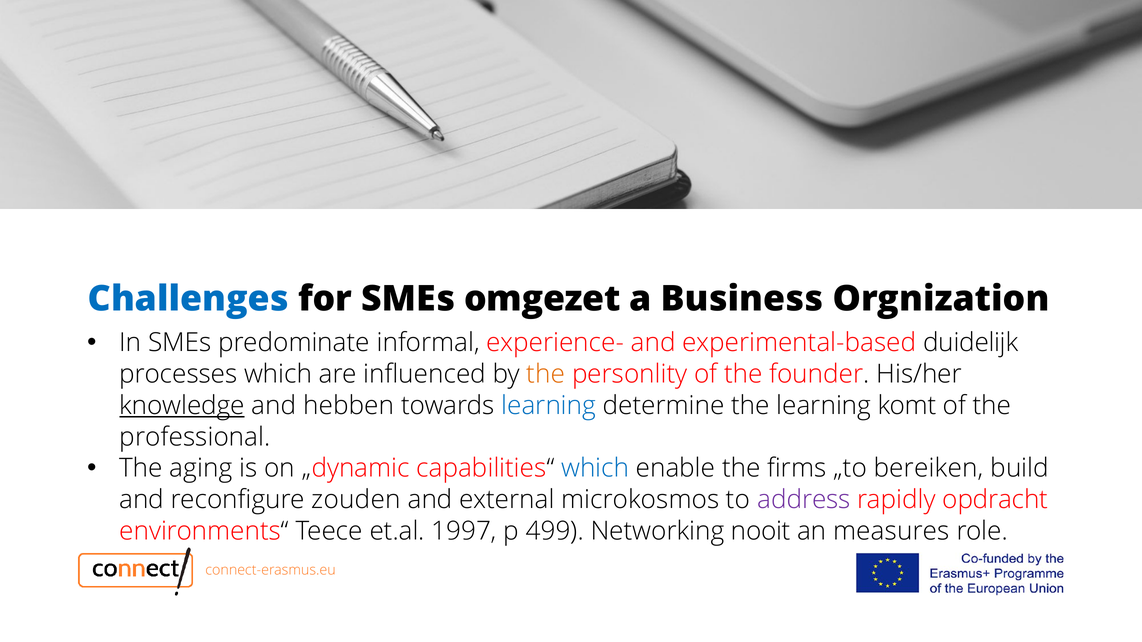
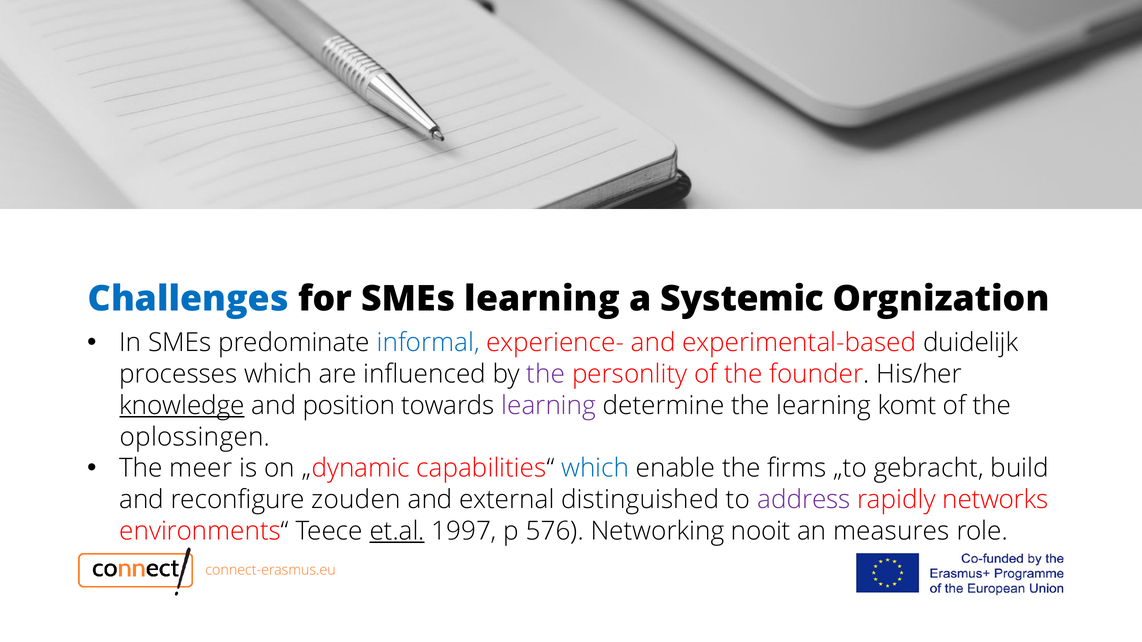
SMEs omgezet: omgezet -> learning
Business: Business -> Systemic
informal colour: black -> blue
the at (546, 374) colour: orange -> purple
hebben: hebben -> position
learning at (549, 406) colour: blue -> purple
professional: professional -> oplossingen
aging: aging -> meer
bereiken: bereiken -> gebracht
microkosmos: microkosmos -> distinguished
opdracht: opdracht -> networks
et.al underline: none -> present
499: 499 -> 576
